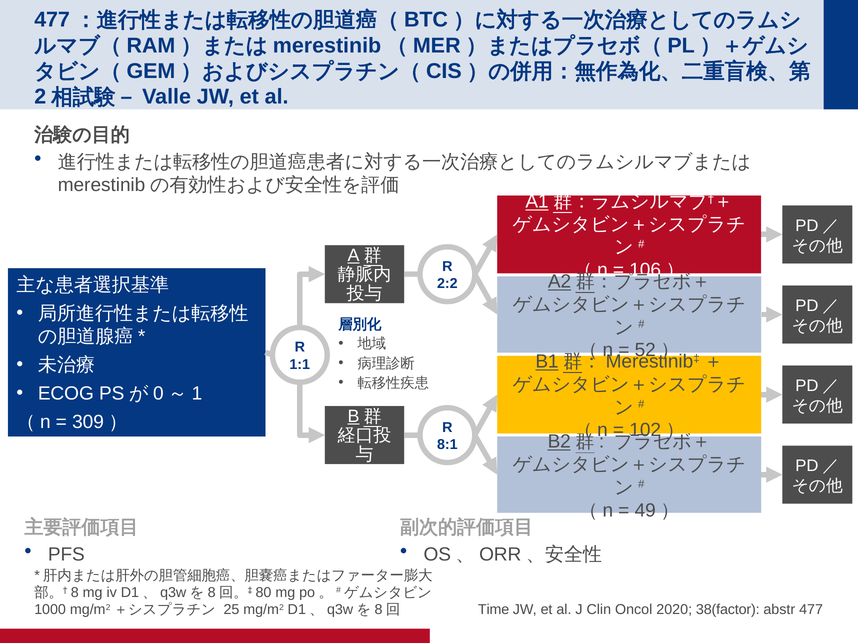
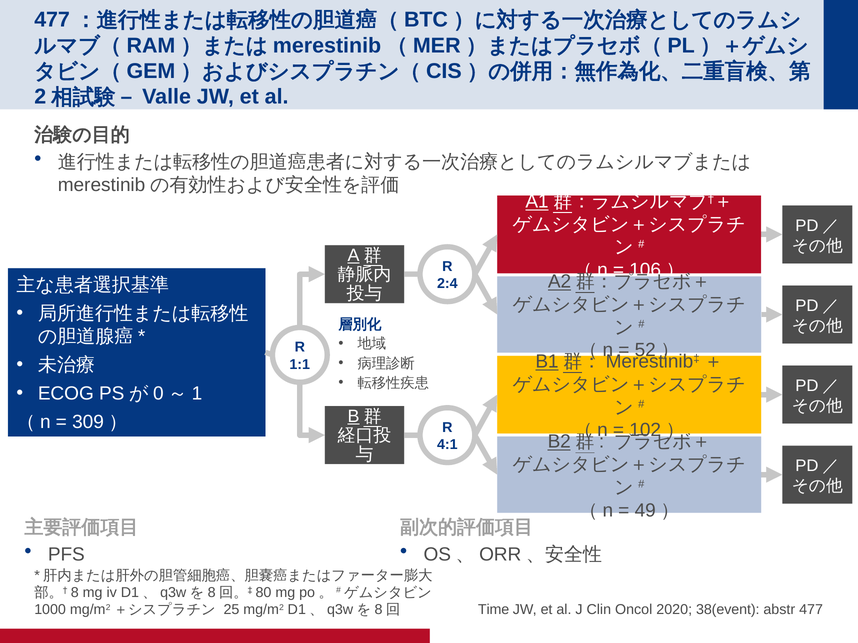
2:2: 2:2 -> 2:4
8:1: 8:1 -> 4:1
38(factor: 38(factor -> 38(event
